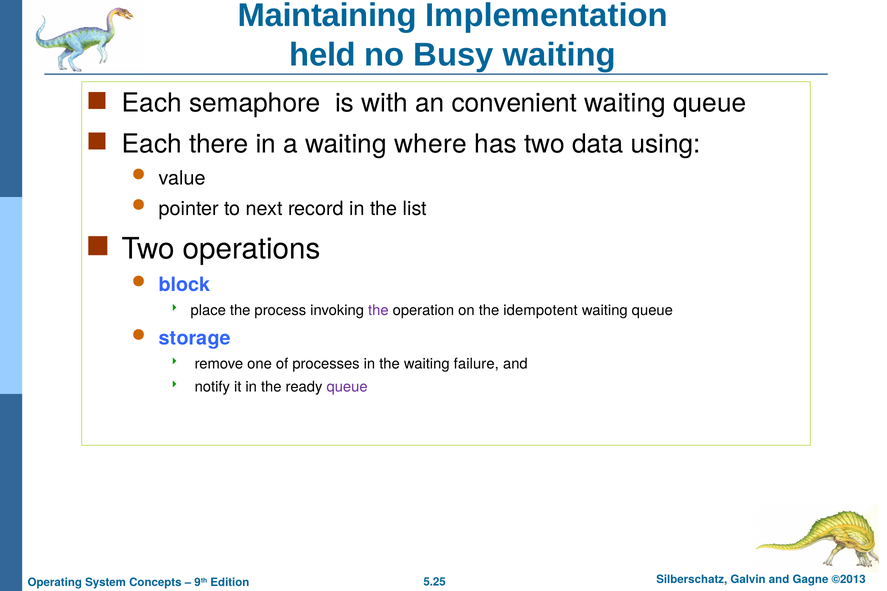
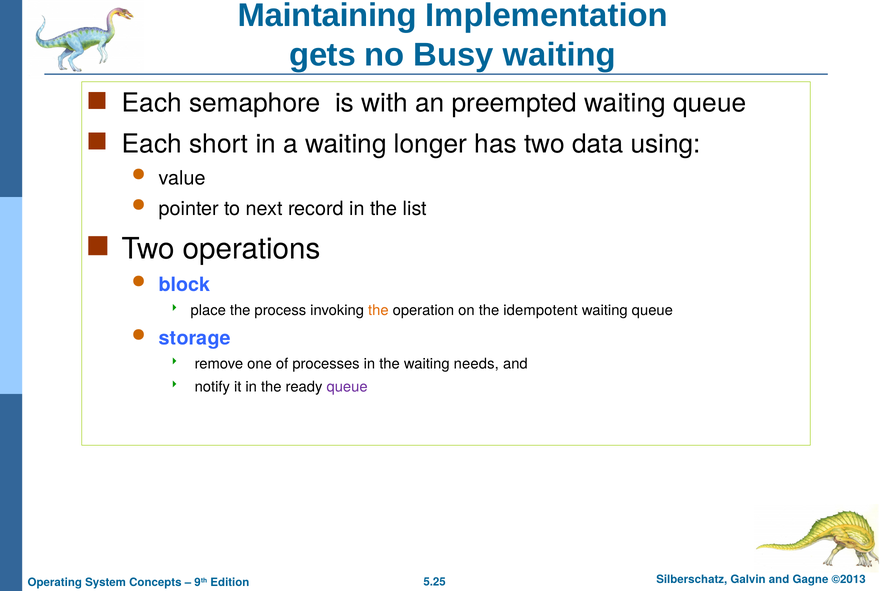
held: held -> gets
convenient: convenient -> preempted
there: there -> short
where: where -> longer
the at (378, 311) colour: purple -> orange
failure: failure -> needs
